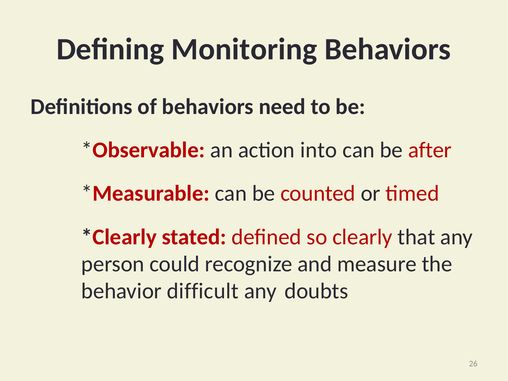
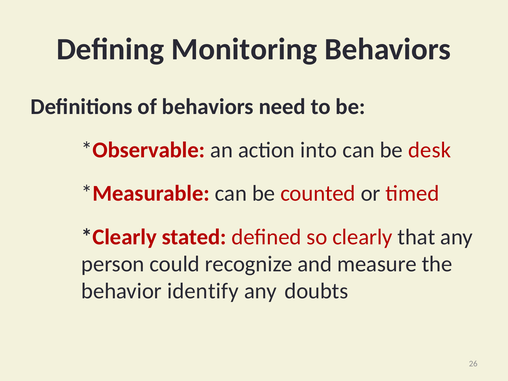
after: after -> desk
difficult: difficult -> identify
